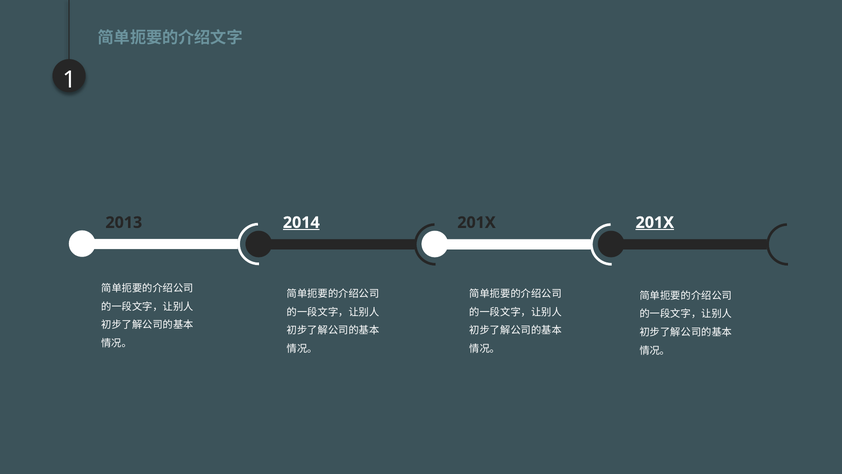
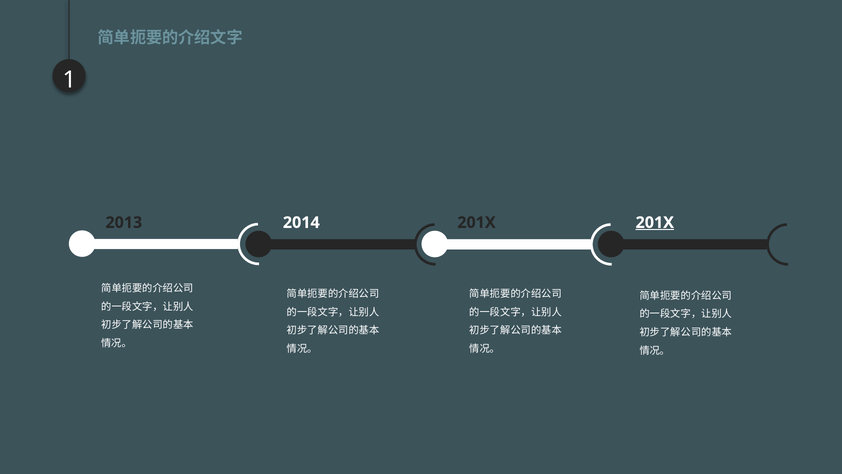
2014 underline: present -> none
